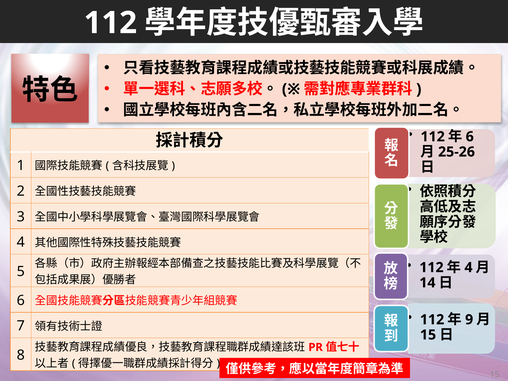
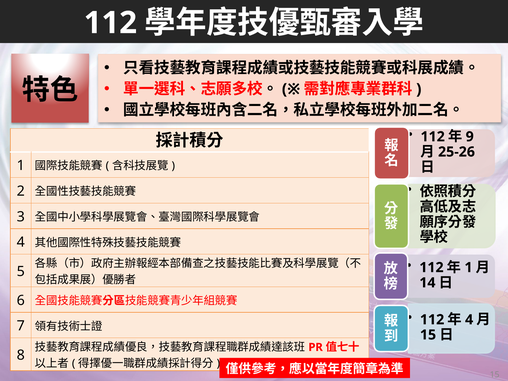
6 at (470, 137): 6 -> 9
4 at (469, 267): 4 -> 1
9 at (469, 320): 9 -> 4
